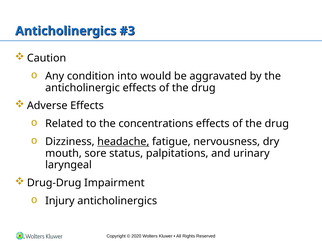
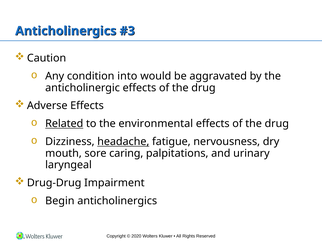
Related underline: none -> present
concentrations: concentrations -> environmental
status: status -> caring
Injury: Injury -> Begin
